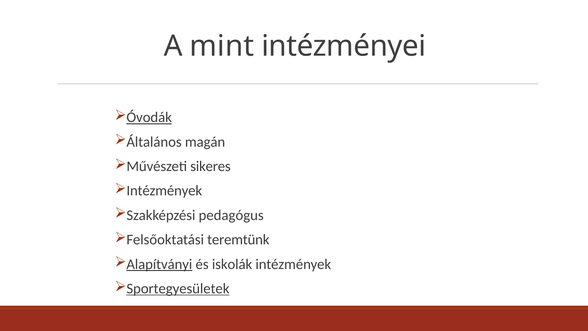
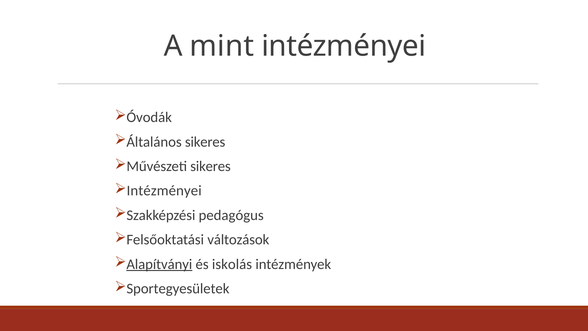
Óvodák underline: present -> none
Általános magán: magán -> sikeres
Intézmények at (164, 191): Intézmények -> Intézményei
teremtünk: teremtünk -> változások
iskolák: iskolák -> iskolás
Sportegyesületek underline: present -> none
